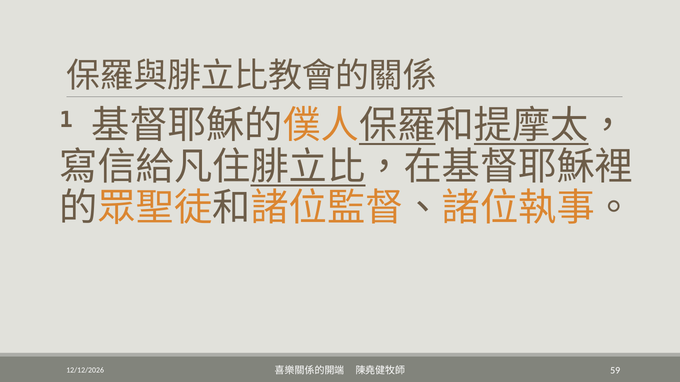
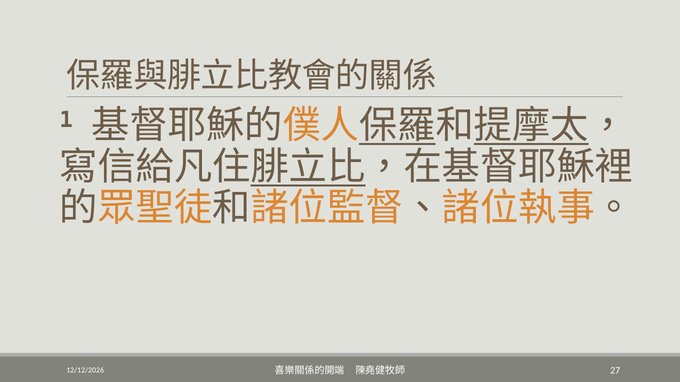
59: 59 -> 27
